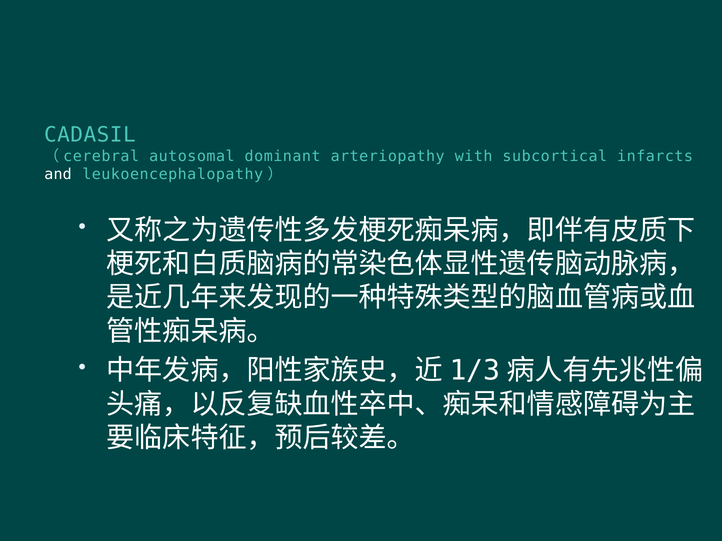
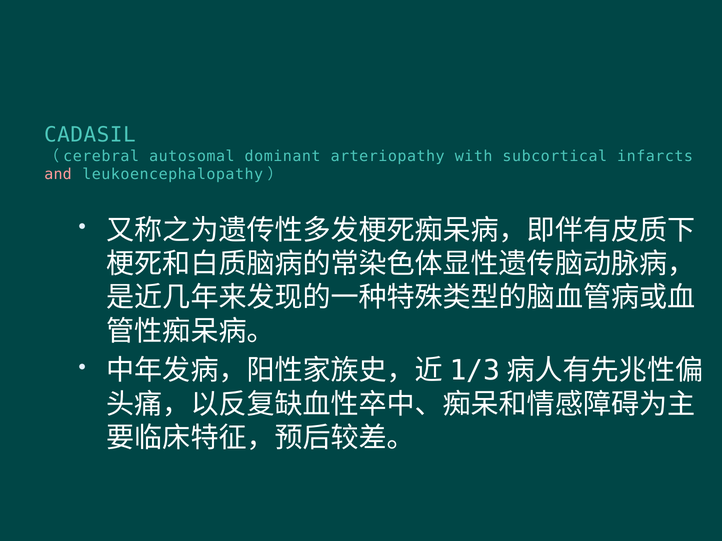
and colour: white -> pink
